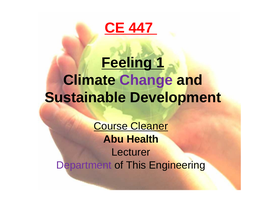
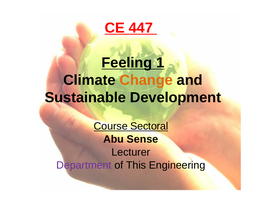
Change colour: purple -> orange
Cleaner: Cleaner -> Sectoral
Health: Health -> Sense
